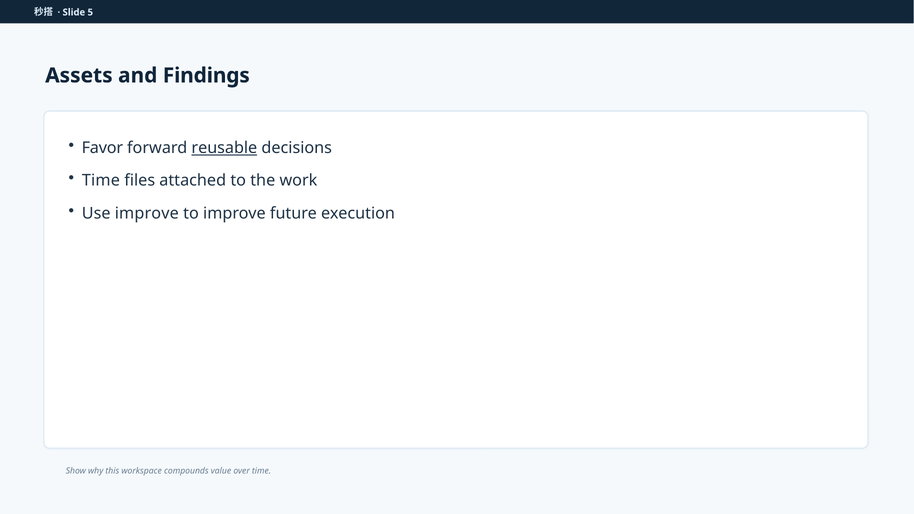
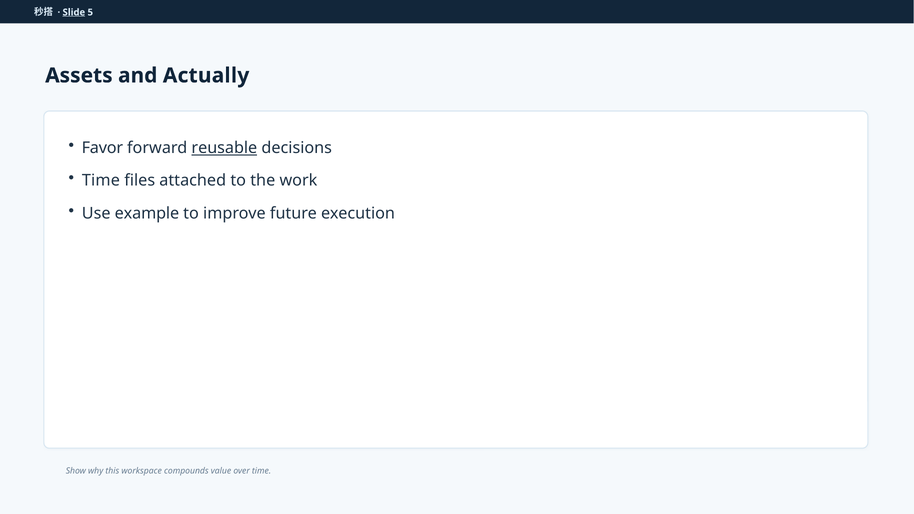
Slide underline: none -> present
Findings: Findings -> Actually
Use improve: improve -> example
